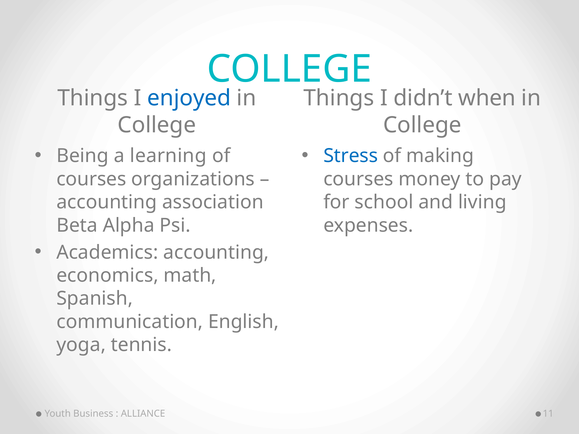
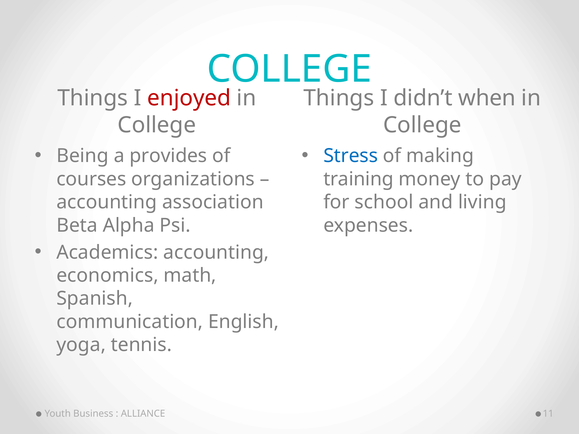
enjoyed colour: blue -> red
learning: learning -> provides
courses at (358, 179): courses -> training
